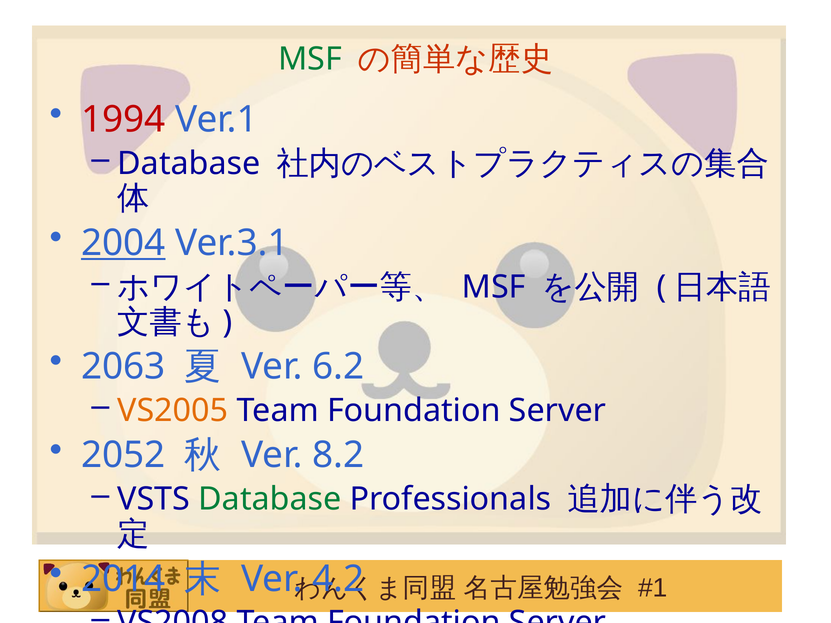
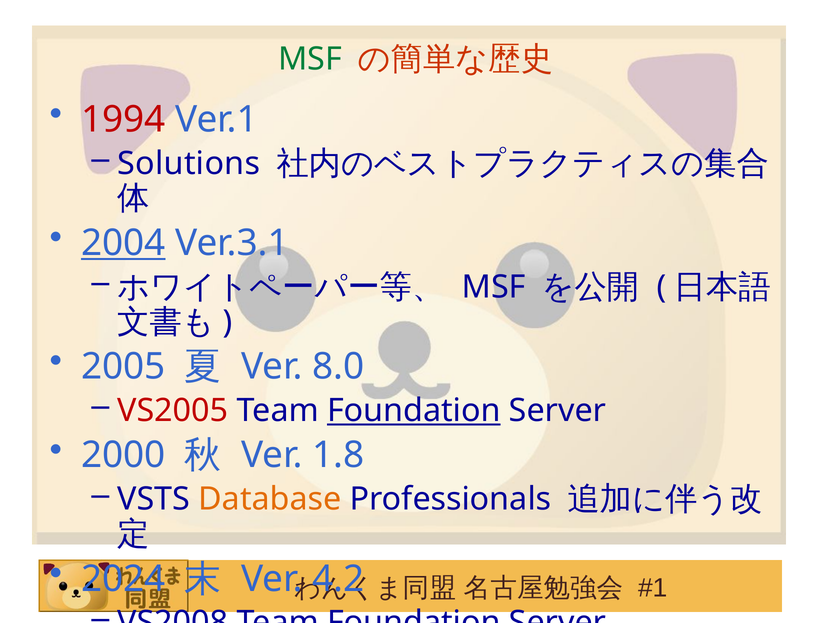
Database at (189, 163): Database -> Solutions
2063: 2063 -> 2005
6.2: 6.2 -> 8.0
VS2005 colour: orange -> red
Foundation at (414, 411) underline: none -> present
2052: 2052 -> 2000
8.2: 8.2 -> 1.8
Database at (270, 499) colour: green -> orange
2014: 2014 -> 2024
